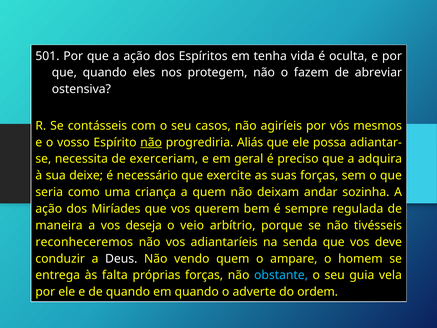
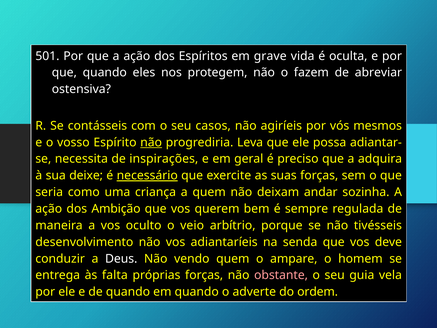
tenha: tenha -> grave
Aliás: Aliás -> Leva
exerceriam: exerceriam -> inspirações
necessário underline: none -> present
Miríades: Miríades -> Ambição
deseja: deseja -> oculto
reconheceremos: reconheceremos -> desenvolvimento
obstante colour: light blue -> pink
